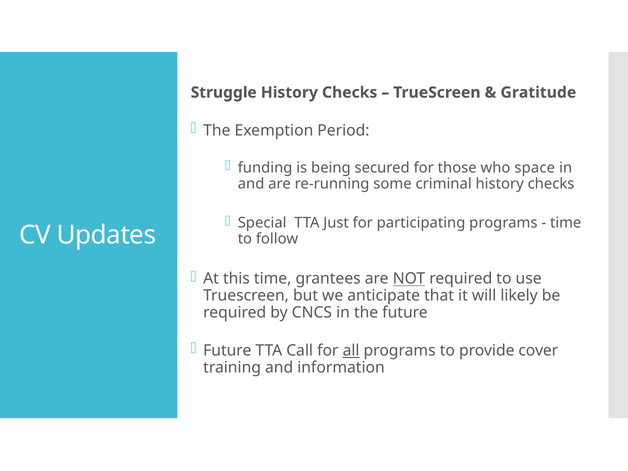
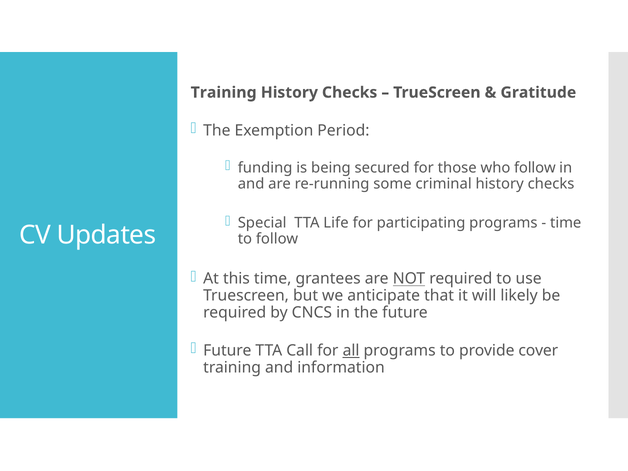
Struggle at (224, 93): Struggle -> Training
who space: space -> follow
Just: Just -> Life
